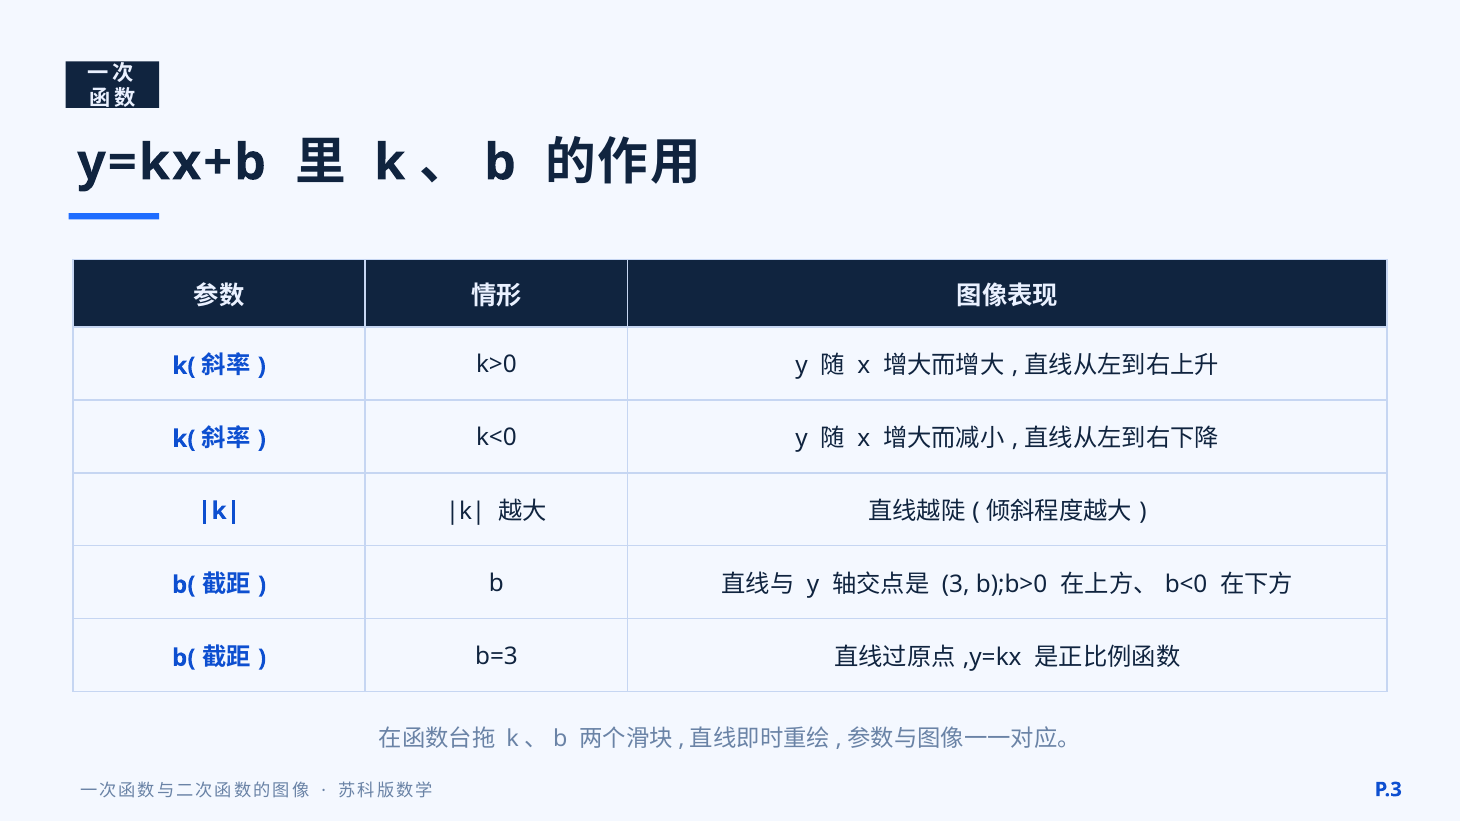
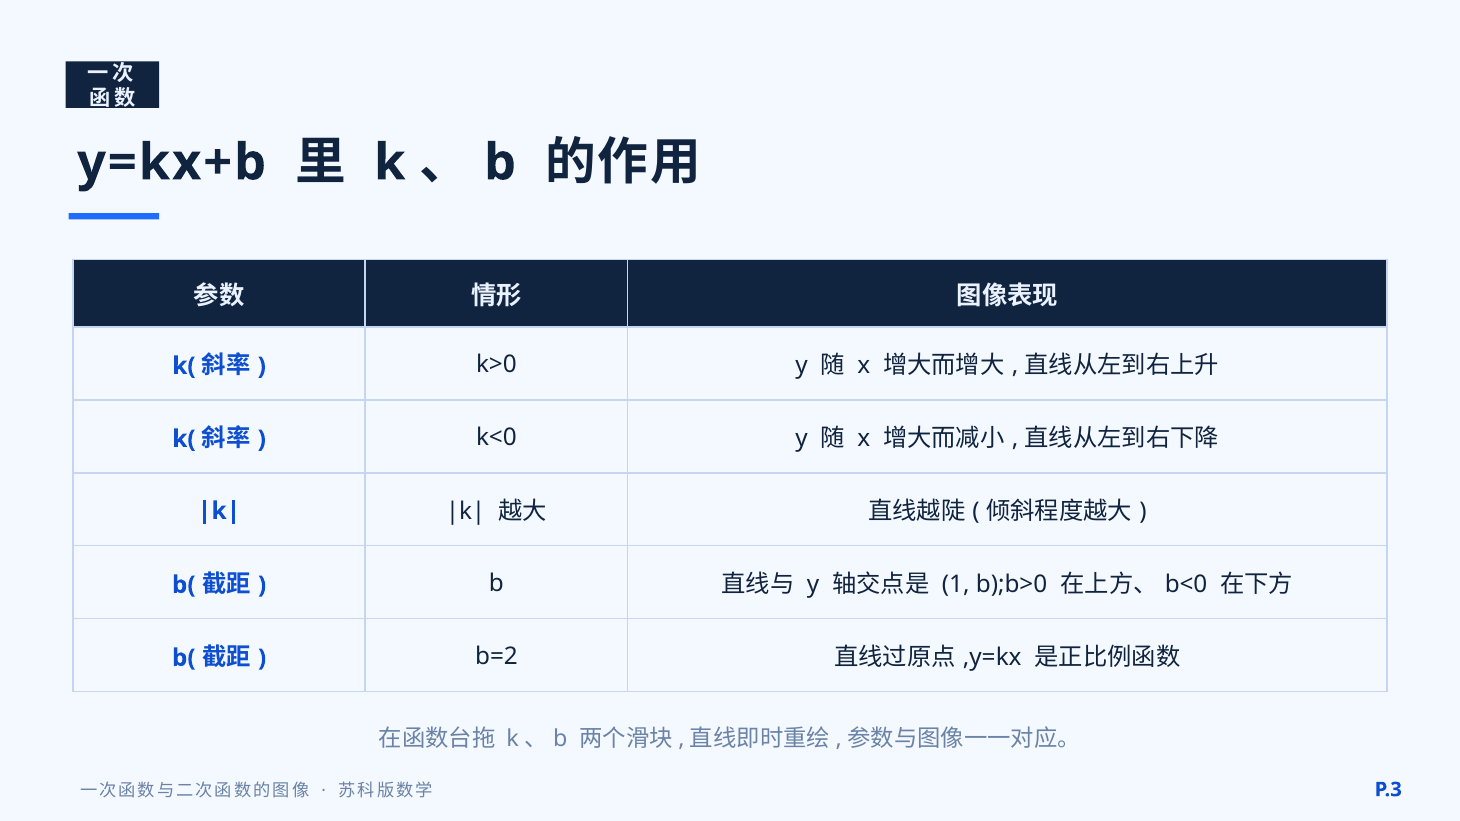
3: 3 -> 1
b=3: b=3 -> b=2
